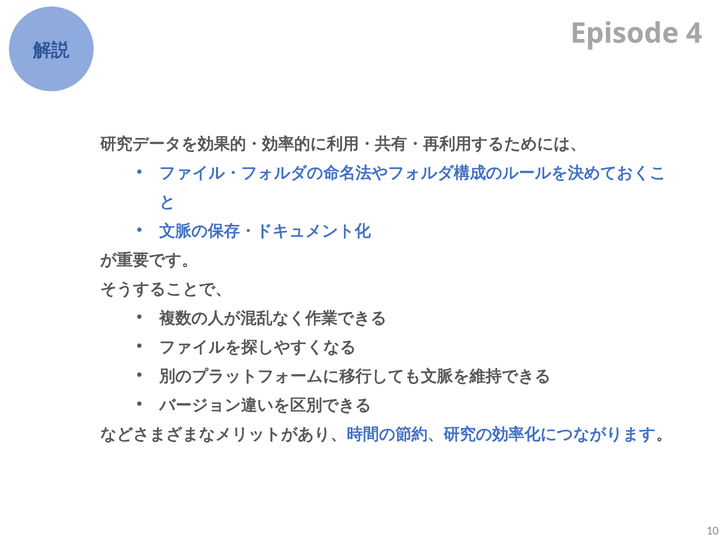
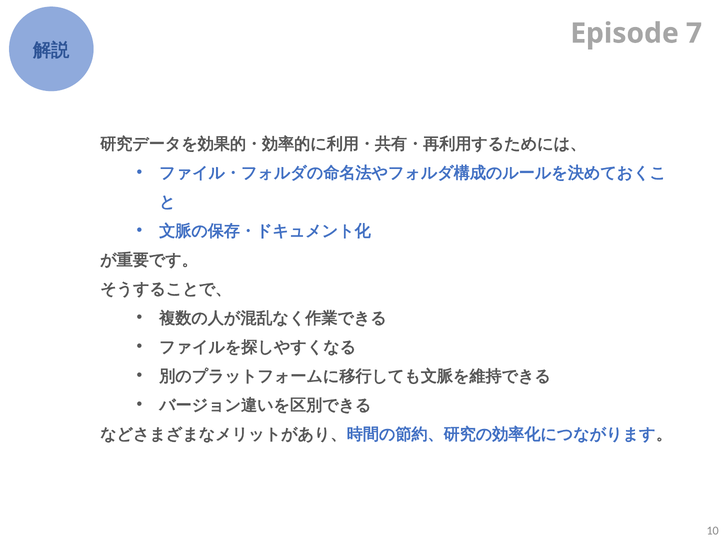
4: 4 -> 7
